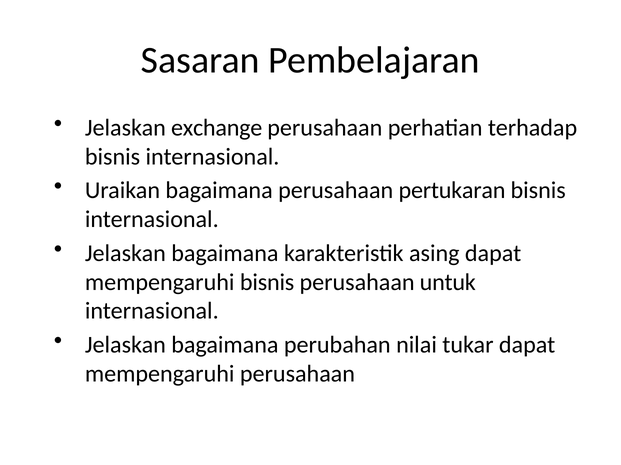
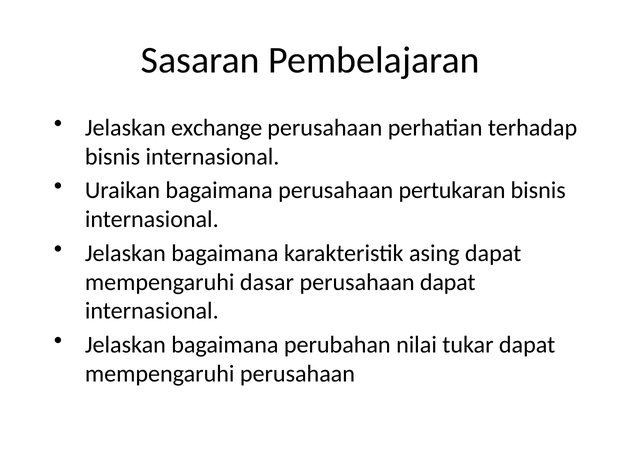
mempengaruhi bisnis: bisnis -> dasar
perusahaan untuk: untuk -> dapat
